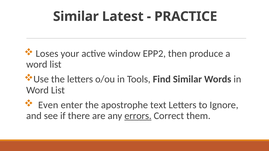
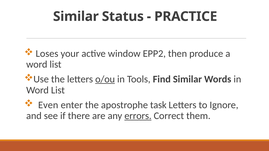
Latest: Latest -> Status
o/ou underline: none -> present
text: text -> task
